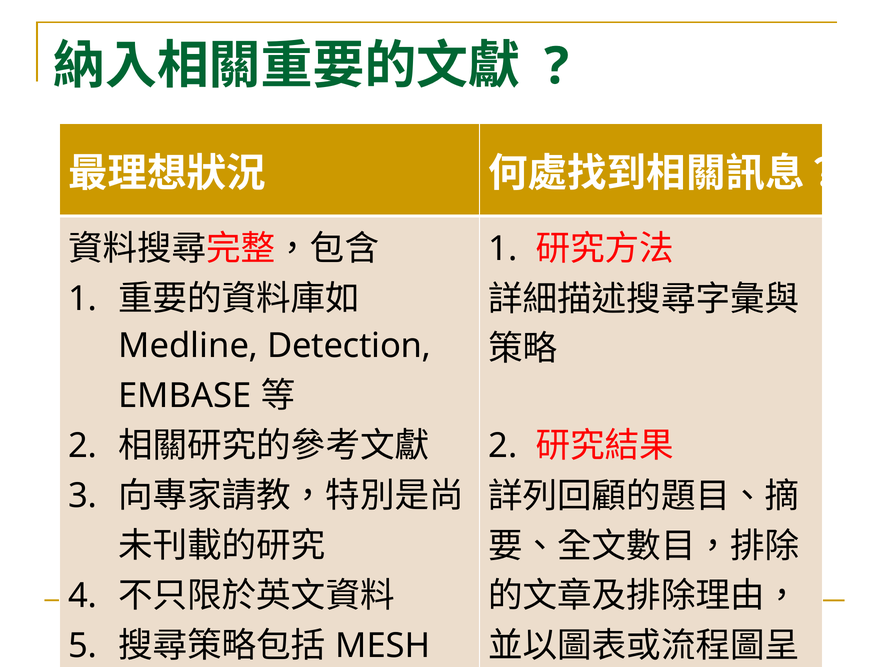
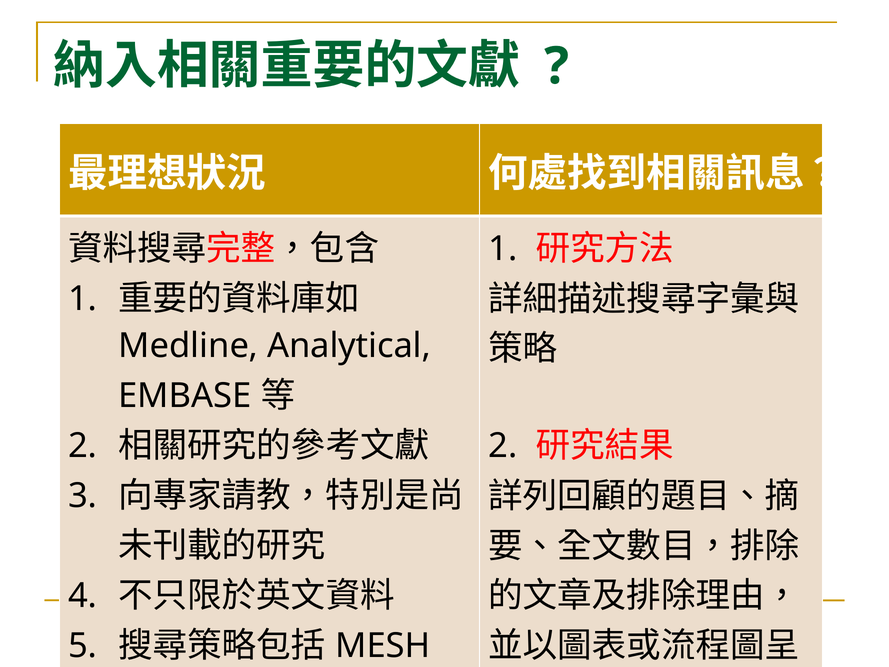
Detection: Detection -> Analytical
